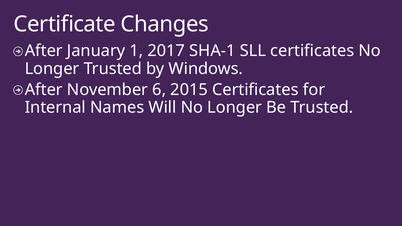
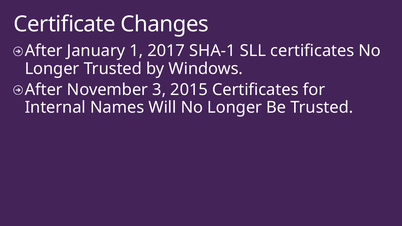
6: 6 -> 3
